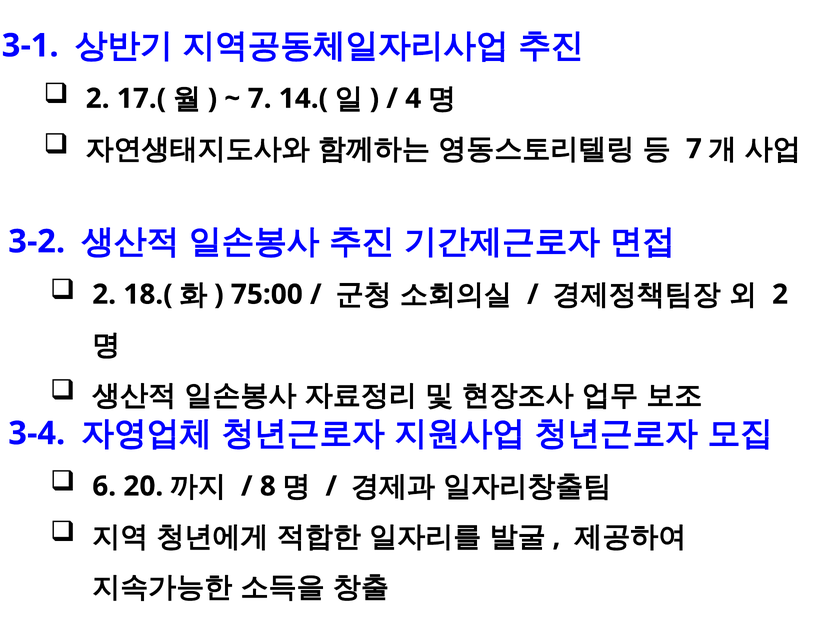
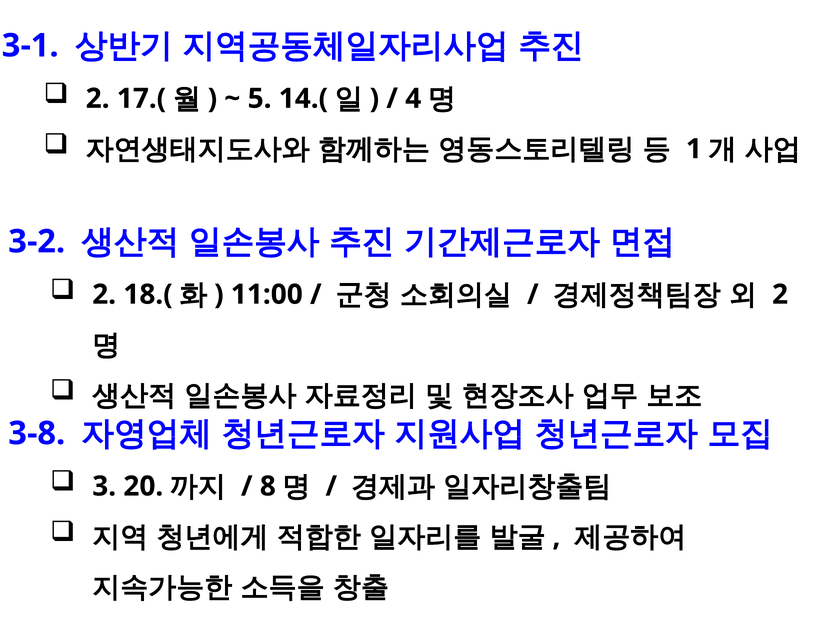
7 at (260, 99): 7 -> 5
7 at (694, 149): 7 -> 1
75:00: 75:00 -> 11:00
3-4: 3-4 -> 3-8
6: 6 -> 3
